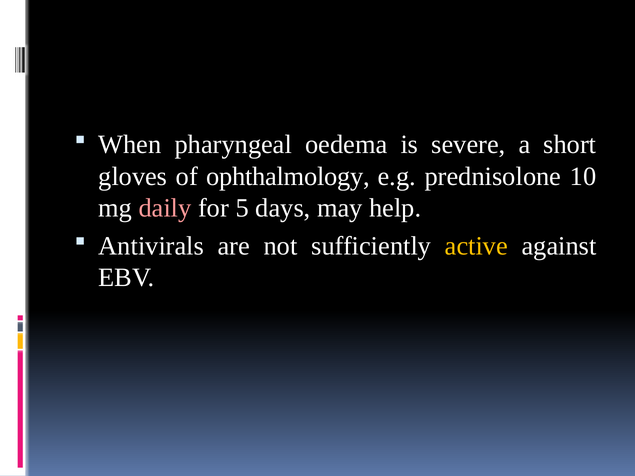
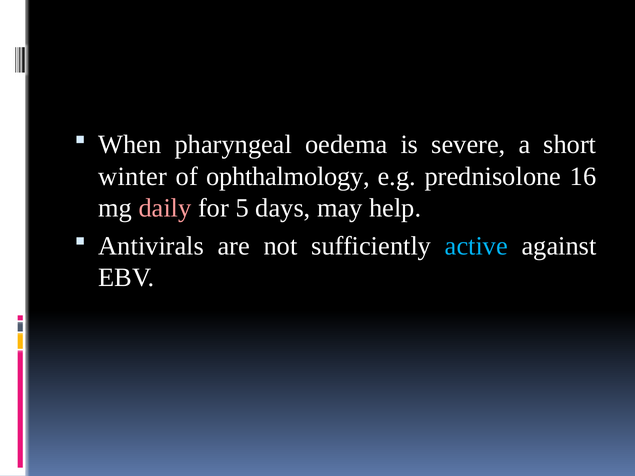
gloves: gloves -> winter
10: 10 -> 16
active colour: yellow -> light blue
